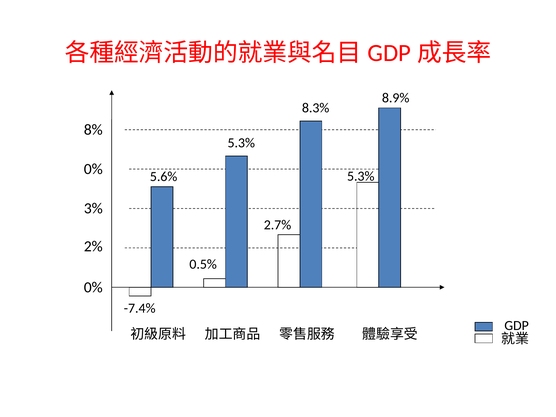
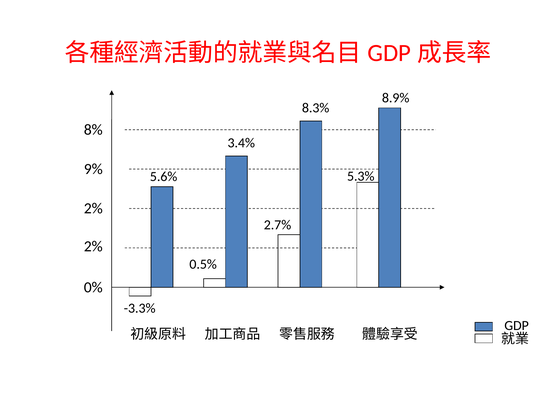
5.3% at (241, 143): 5.3% -> 3.4%
0% at (93, 169): 0% -> 9%
3% at (93, 208): 3% -> 2%
-7.4%: -7.4% -> -3.3%
